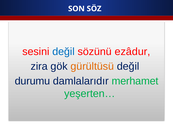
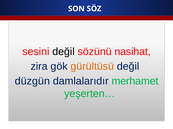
değil at (64, 52) colour: blue -> black
ezâdur: ezâdur -> nasihat
durumu: durumu -> düzgün
